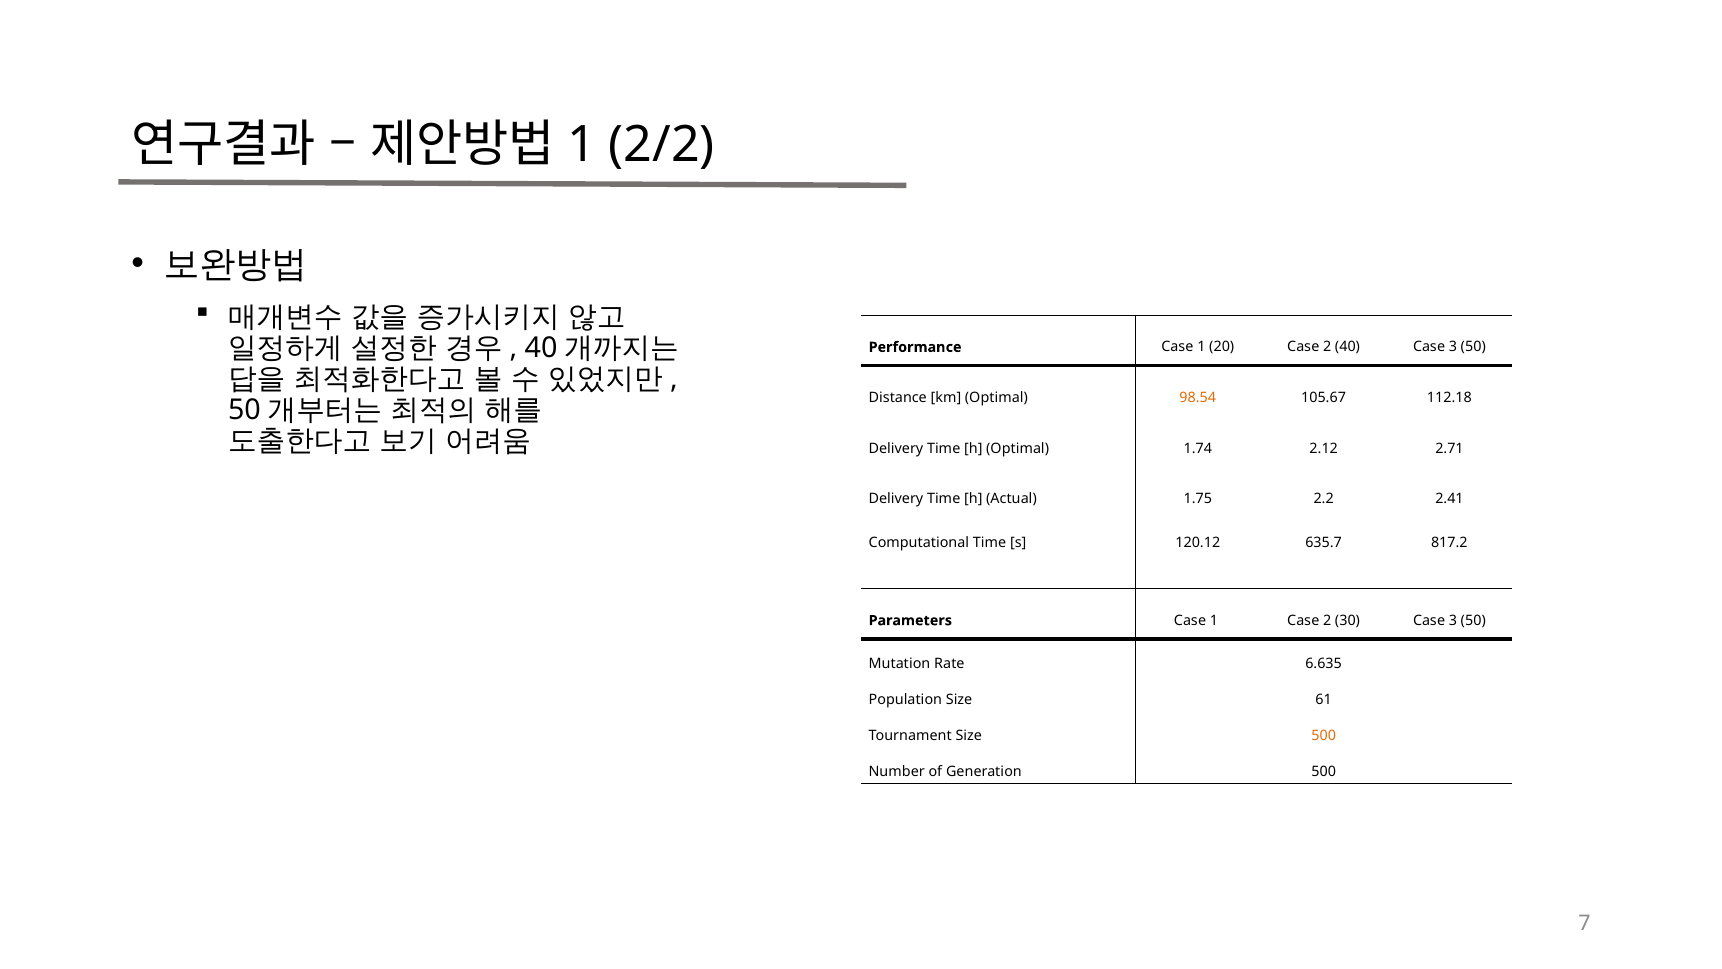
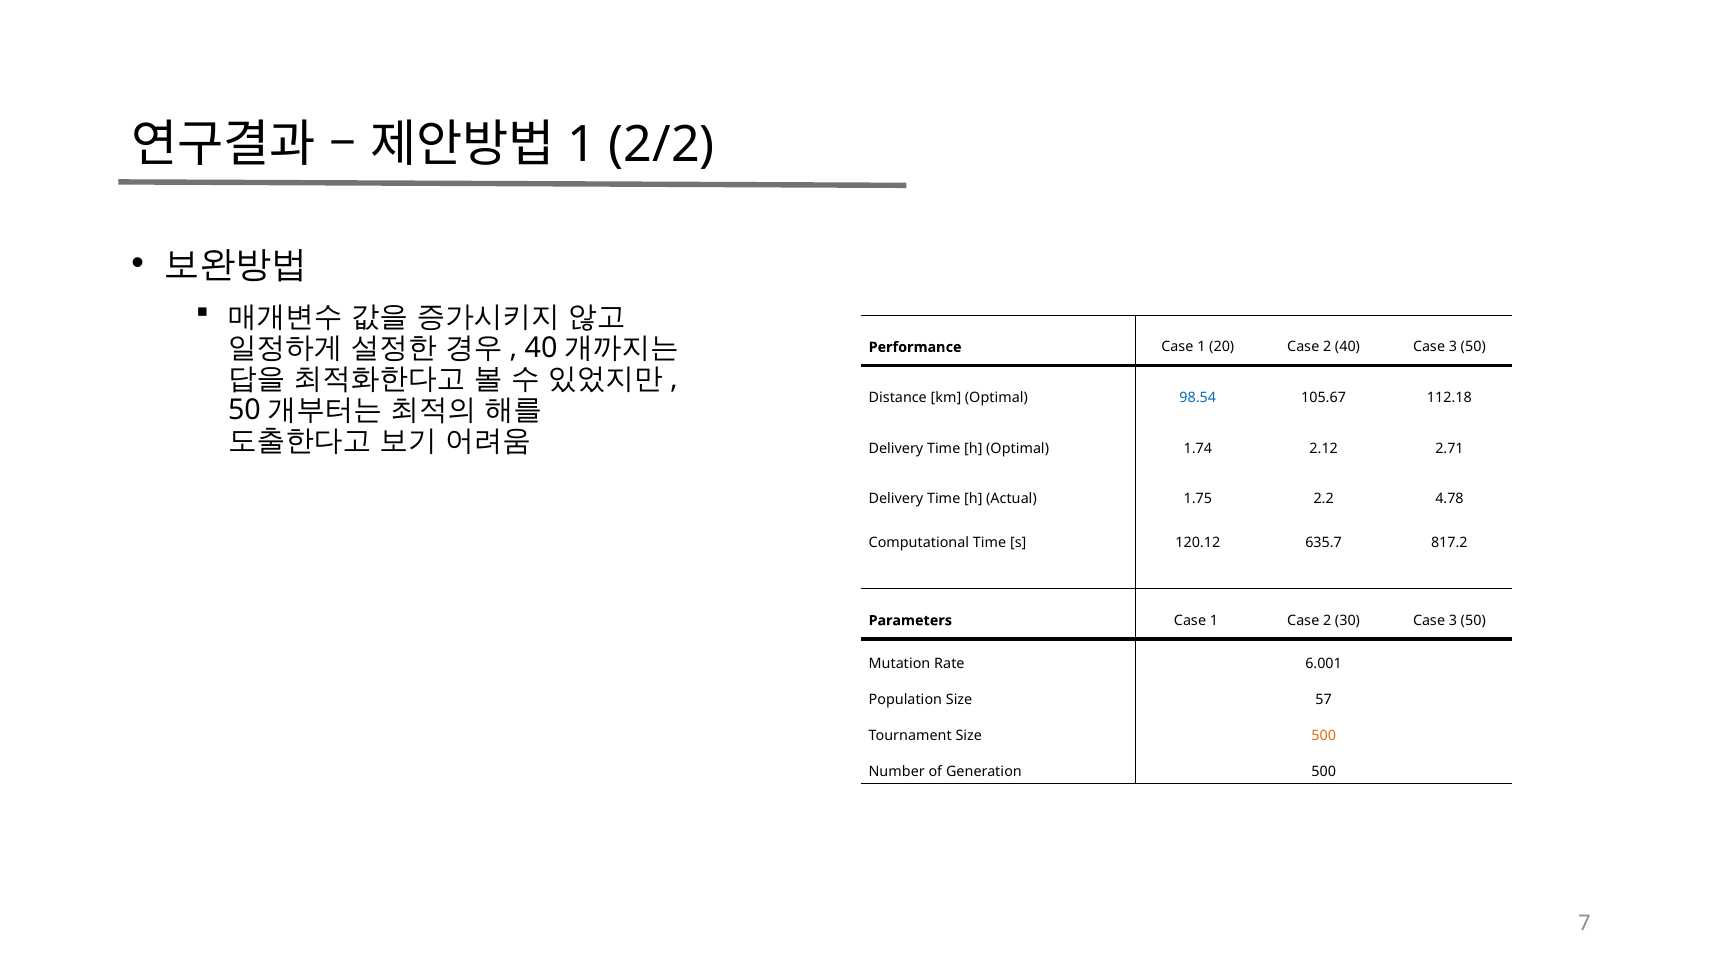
98.54 colour: orange -> blue
2.41: 2.41 -> 4.78
6.635: 6.635 -> 6.001
61: 61 -> 57
